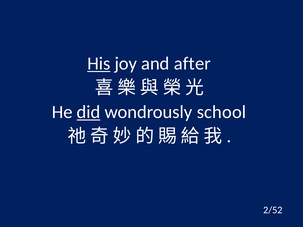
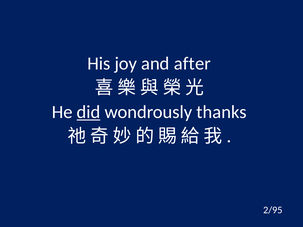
His underline: present -> none
school: school -> thanks
2/52: 2/52 -> 2/95
